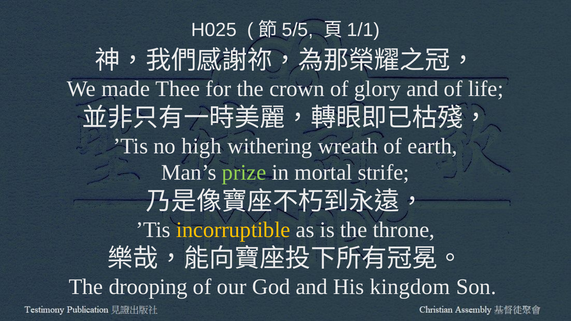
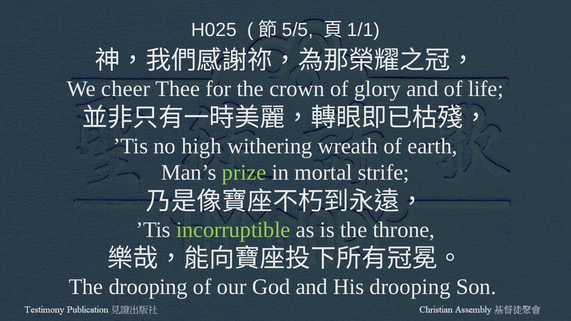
made: made -> cheer
incorruptible colour: yellow -> light green
His kingdom: kingdom -> drooping
